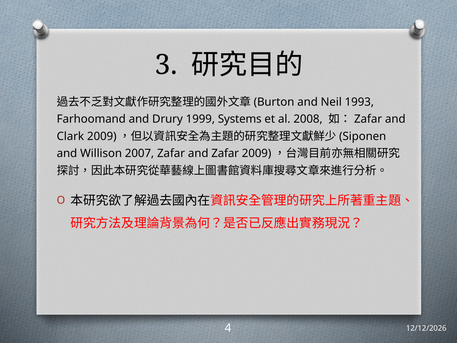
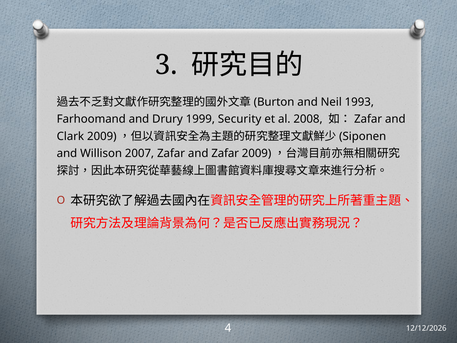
Systems: Systems -> Security
